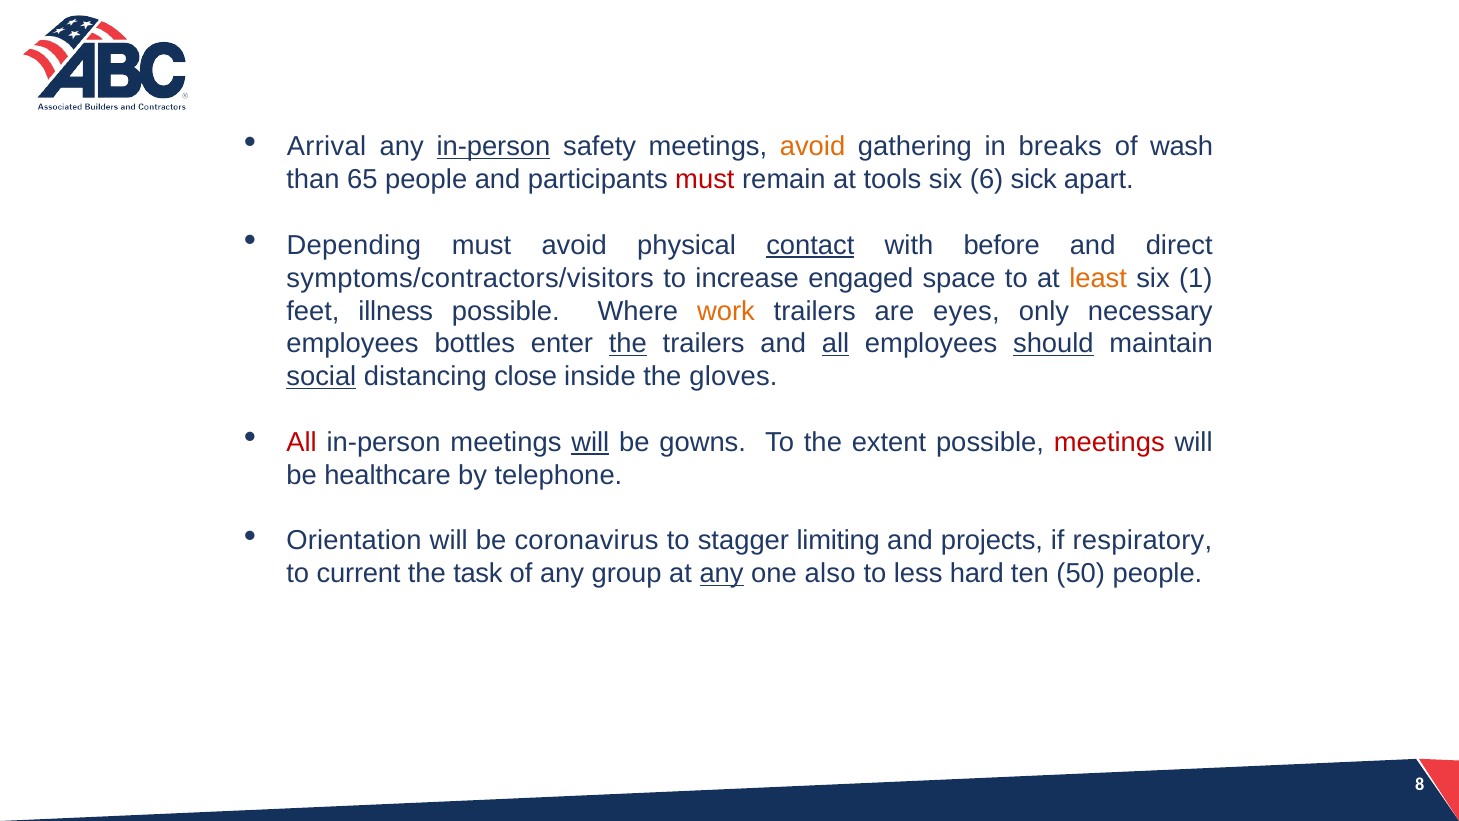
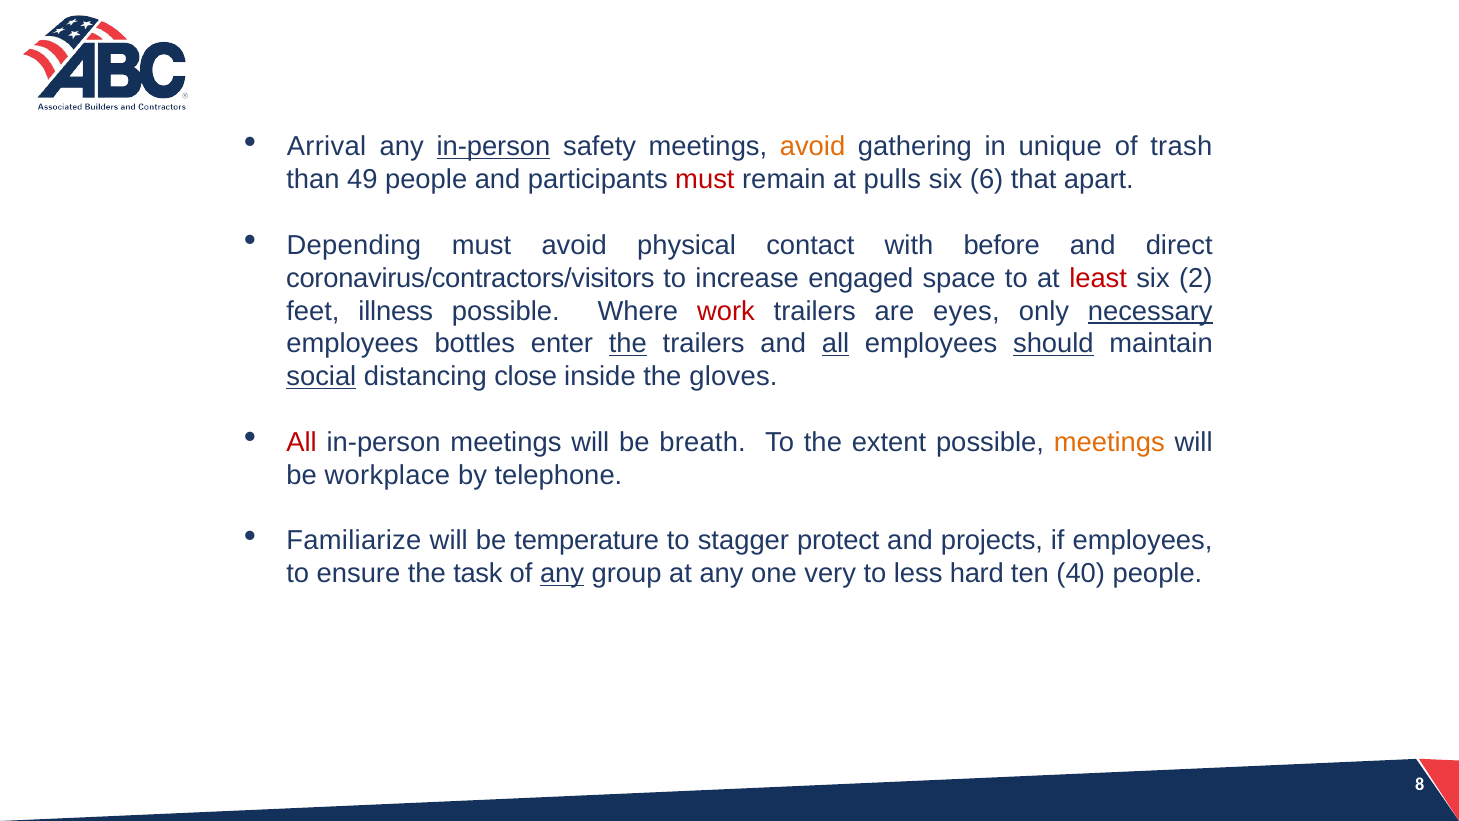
breaks: breaks -> unique
wash: wash -> trash
65: 65 -> 49
tools: tools -> pulls
sick: sick -> that
contact underline: present -> none
symptoms/contractors/visitors: symptoms/contractors/visitors -> coronavirus/contractors/visitors
least colour: orange -> red
1: 1 -> 2
work colour: orange -> red
necessary underline: none -> present
will at (590, 442) underline: present -> none
gowns: gowns -> breath
meetings at (1109, 442) colour: red -> orange
healthcare: healthcare -> workplace
Orientation: Orientation -> Familiarize
coronavirus: coronavirus -> temperature
limiting: limiting -> protect
if respiratory: respiratory -> employees
current: current -> ensure
any at (562, 574) underline: none -> present
any at (722, 574) underline: present -> none
also: also -> very
50: 50 -> 40
